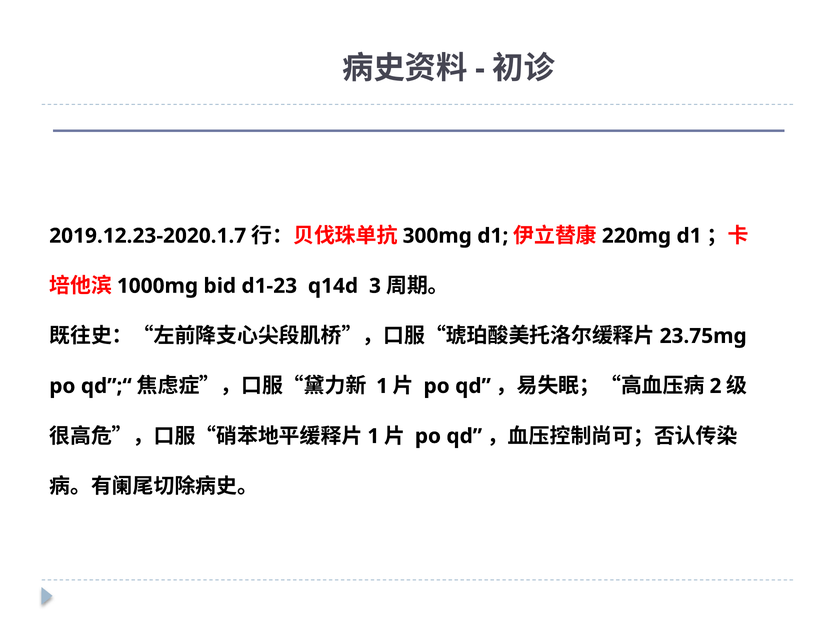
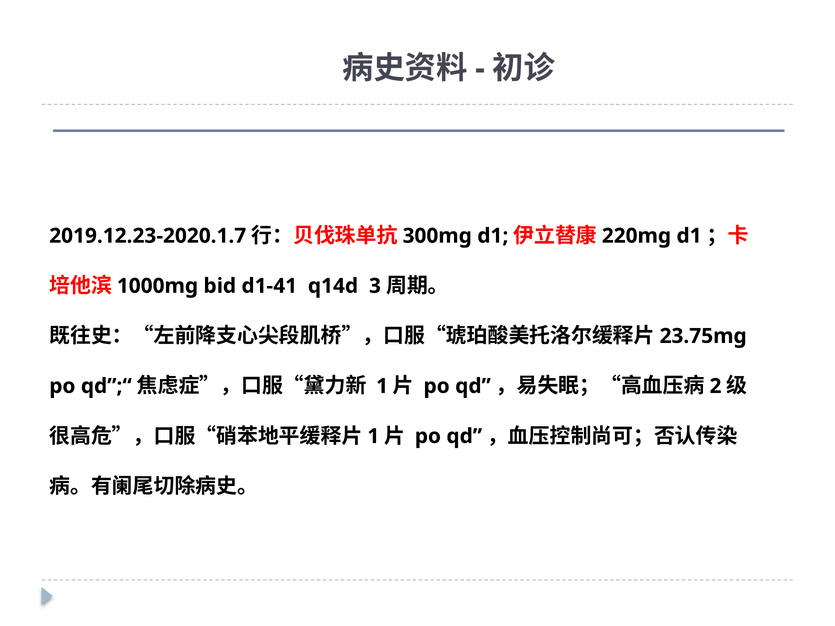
d1-23: d1-23 -> d1-41
